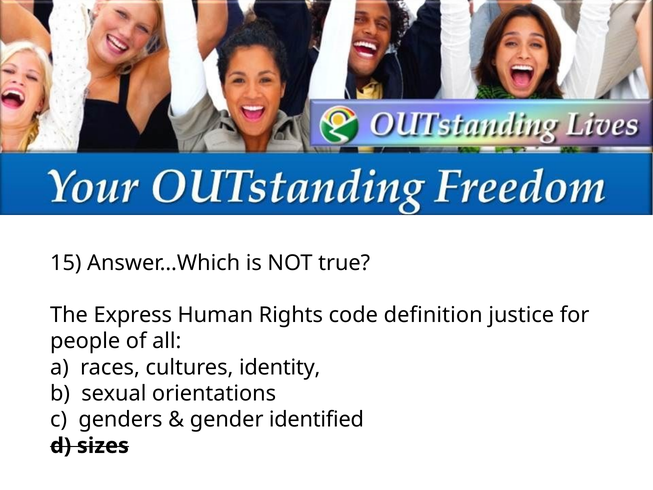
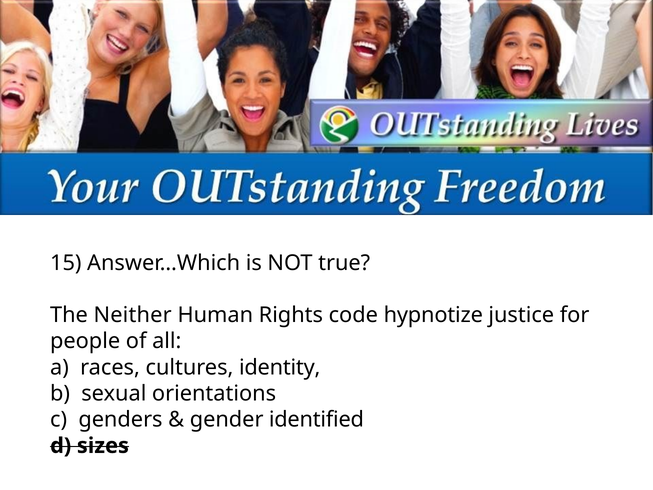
Express: Express -> Neither
definition: definition -> hypnotize
